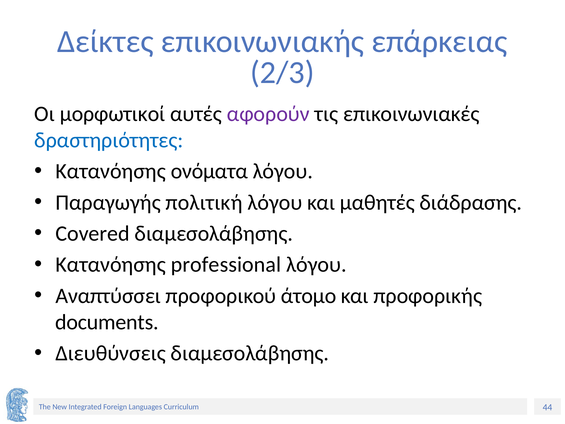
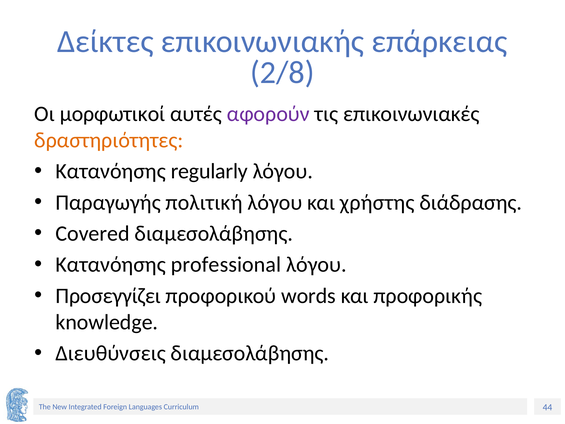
2/3: 2/3 -> 2/8
δραστηριότητες colour: blue -> orange
ονόματα: ονόματα -> regularly
μαθητές: μαθητές -> χρήστης
Αναπτύσσει: Αναπτύσσει -> Προσεγγίζει
άτομο: άτομο -> words
documents: documents -> knowledge
